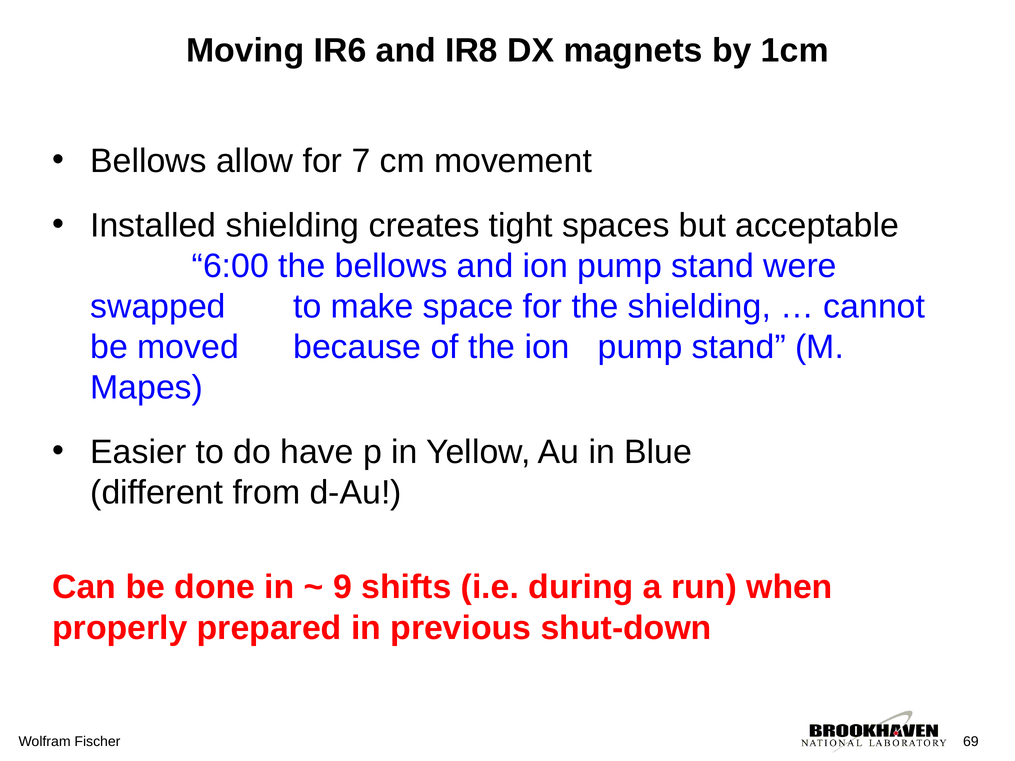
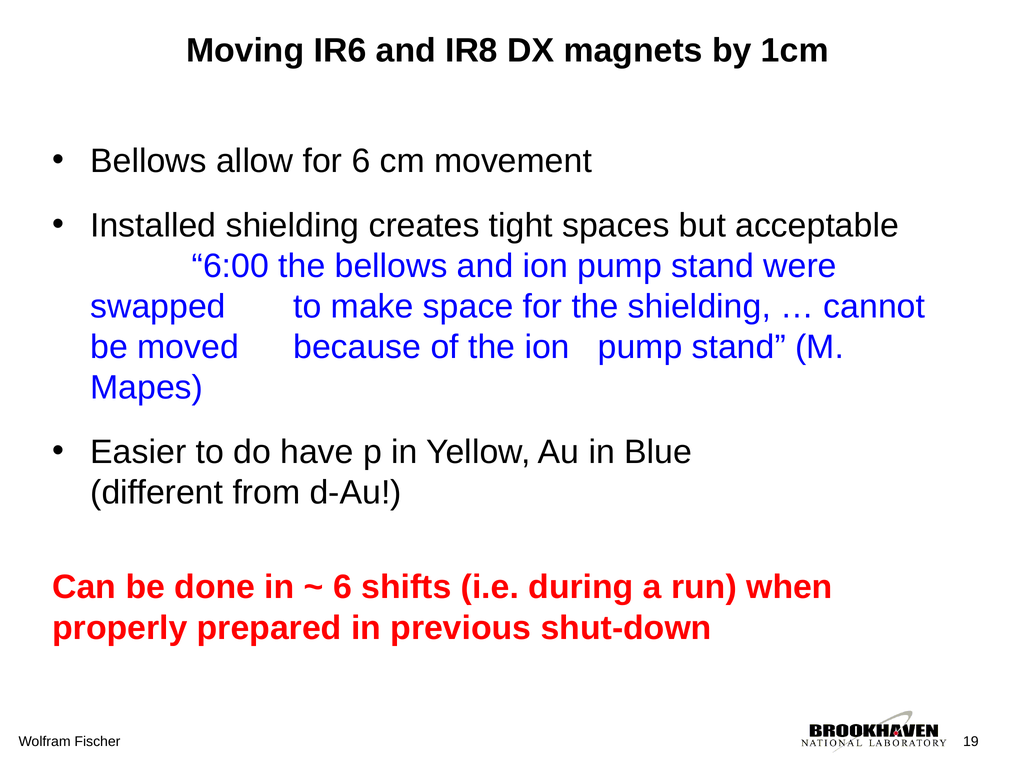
for 7: 7 -> 6
9 at (343, 587): 9 -> 6
69: 69 -> 19
